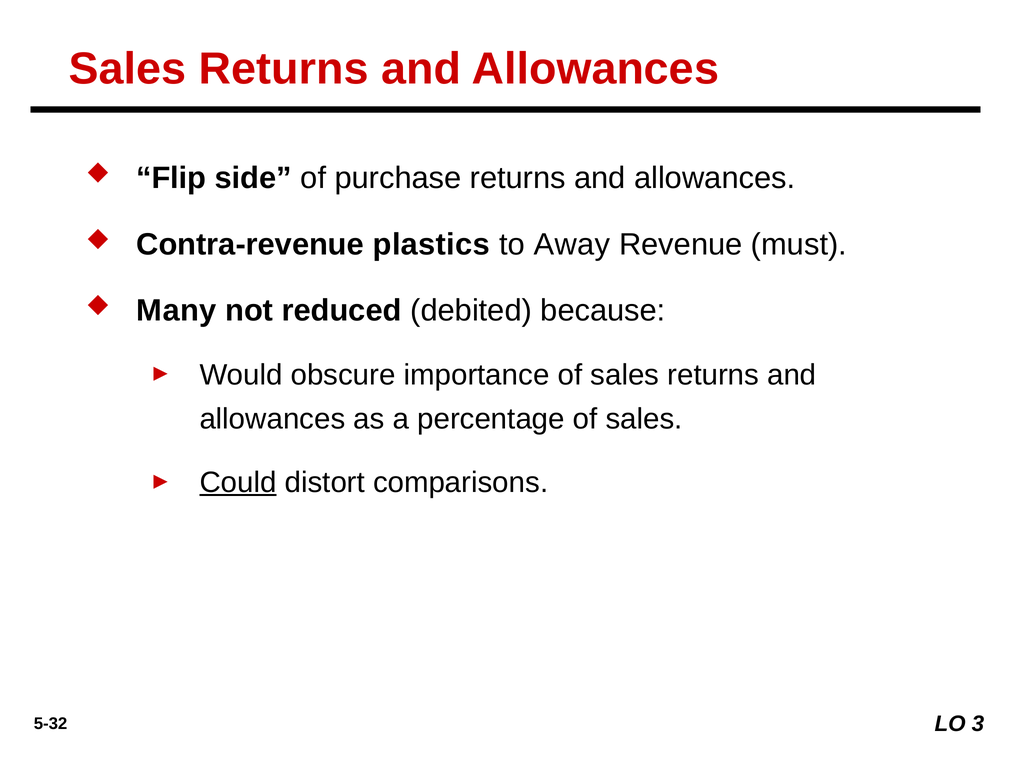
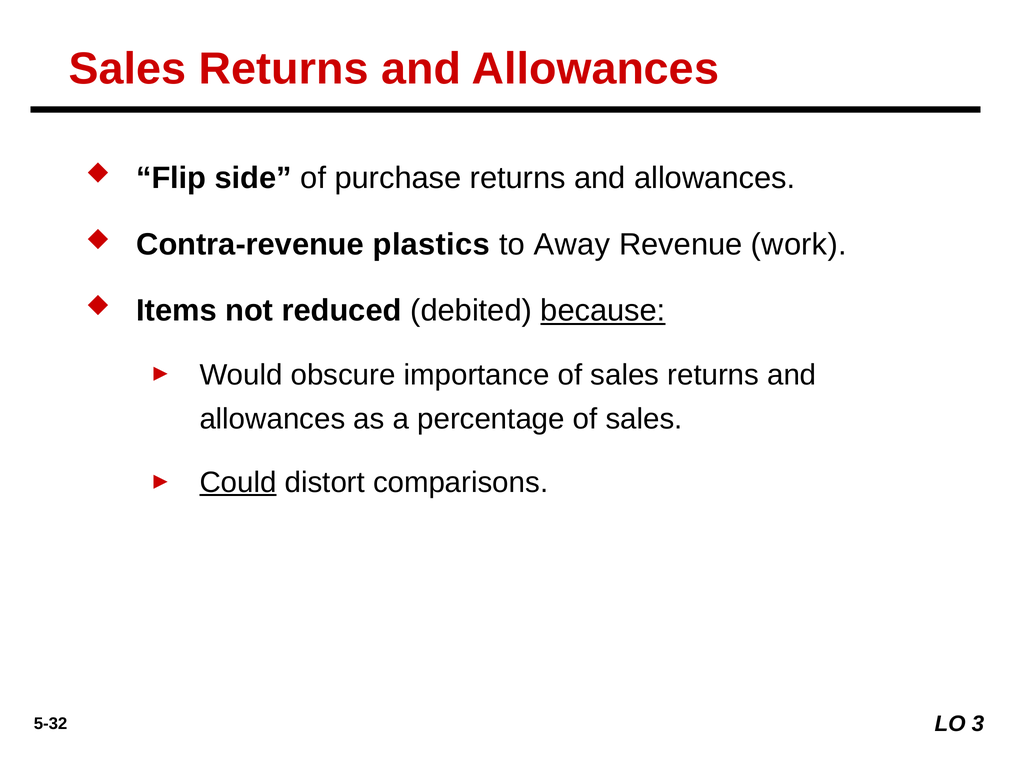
must: must -> work
Many: Many -> Items
because underline: none -> present
